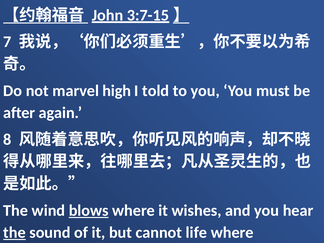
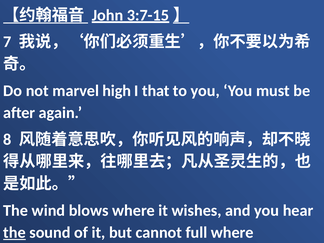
told: told -> that
blows underline: present -> none
life: life -> full
